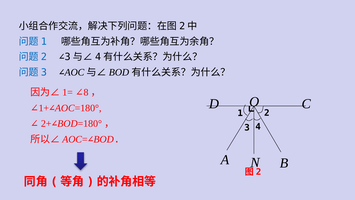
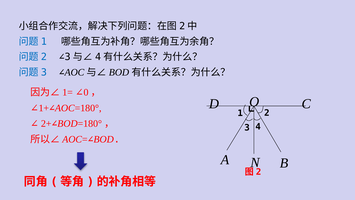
8: 8 -> 0
